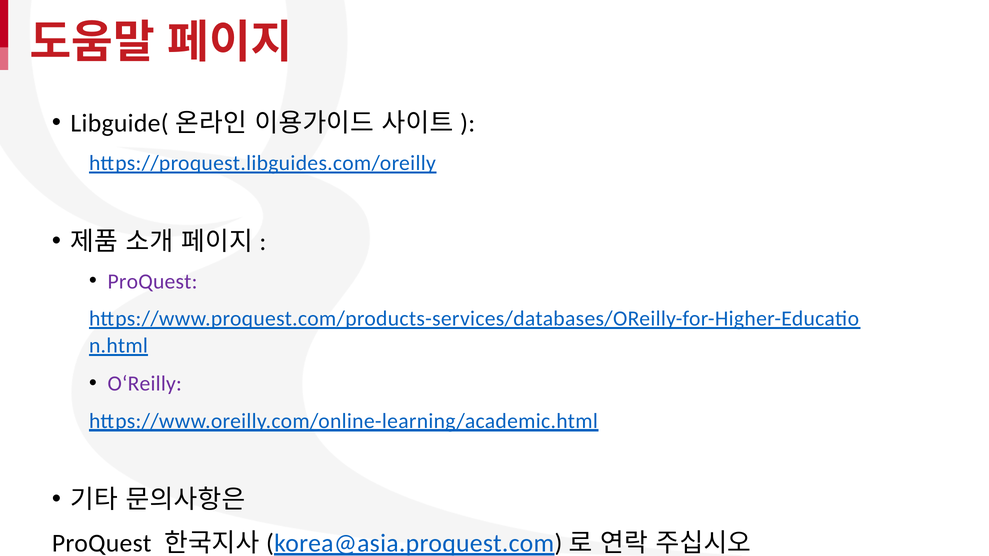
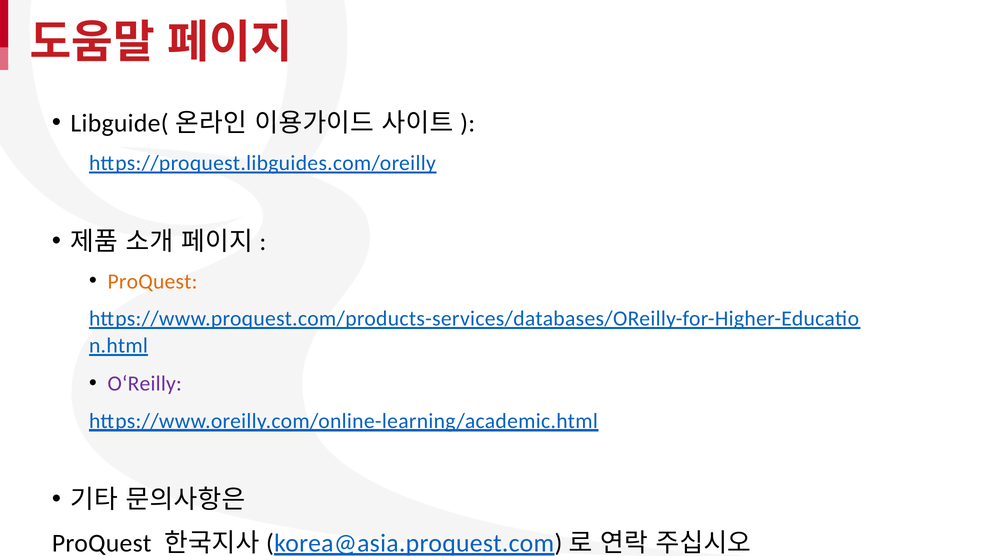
ProQuest at (152, 282) colour: purple -> orange
